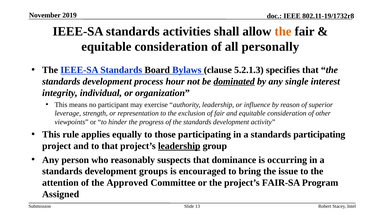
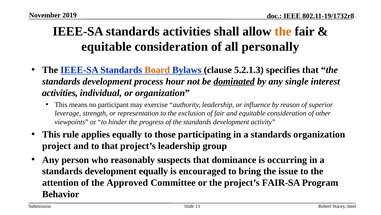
Board colour: black -> orange
integrity at (60, 93): integrity -> activities
standards participating: participating -> organization
leadership at (179, 146) underline: present -> none
development groups: groups -> equally
Assigned: Assigned -> Behavior
